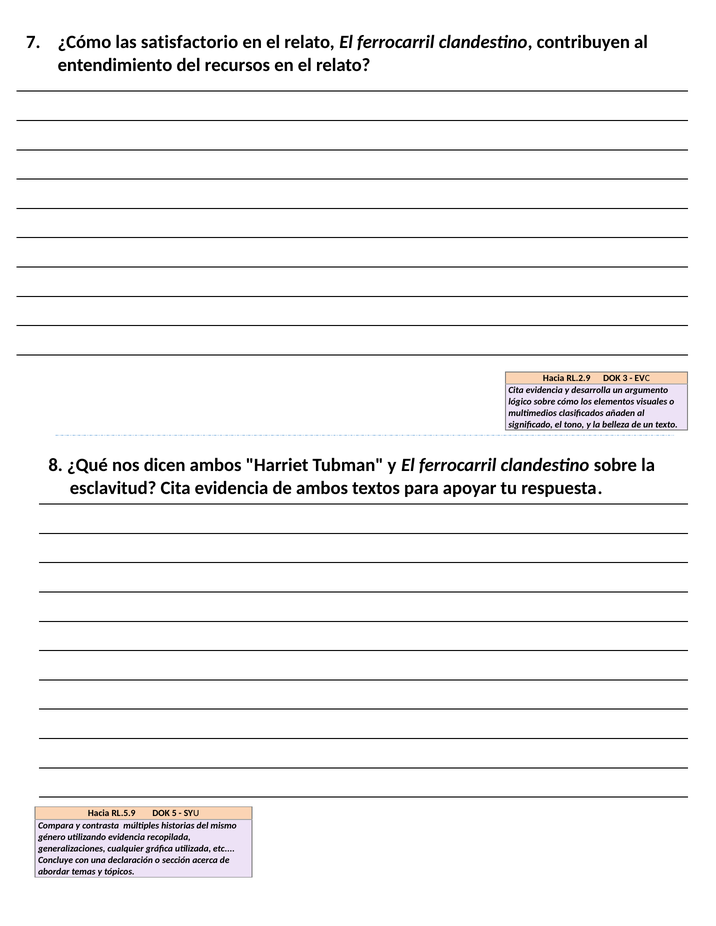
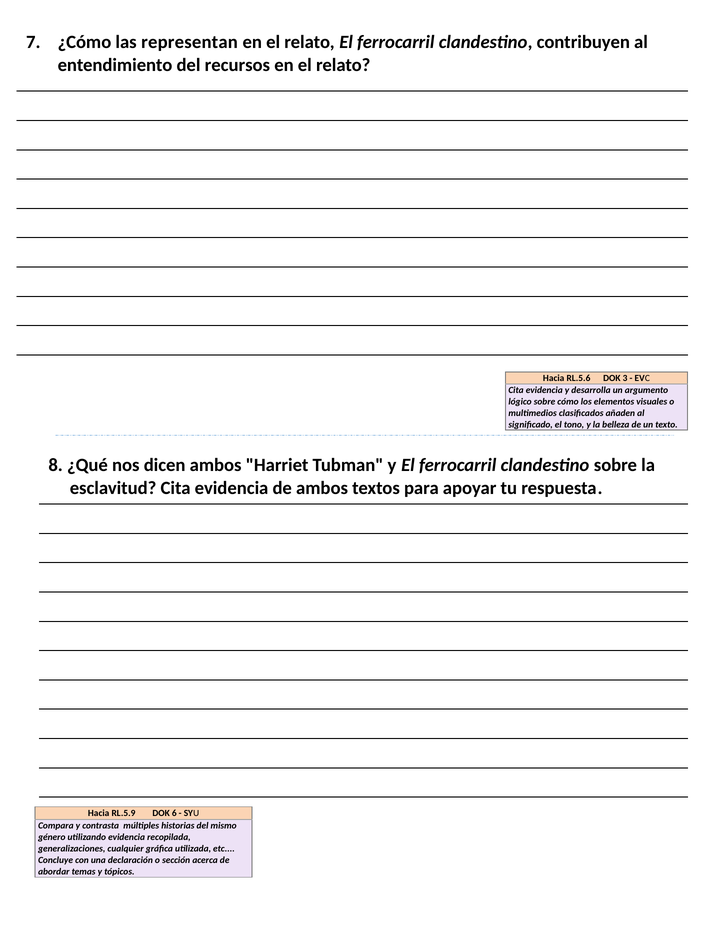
satisfactorio: satisfactorio -> representan
RL.2.9: RL.2.9 -> RL.5.6
5: 5 -> 6
